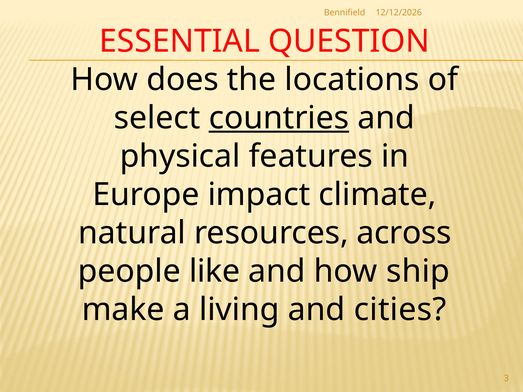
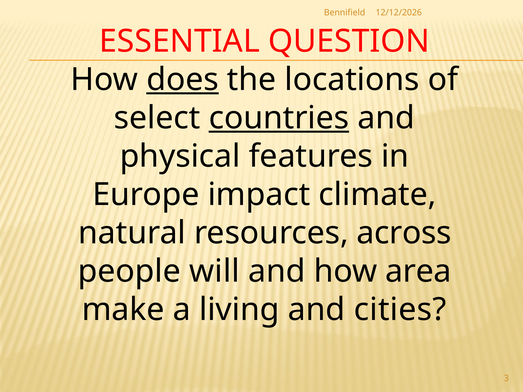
does underline: none -> present
like: like -> will
ship: ship -> area
